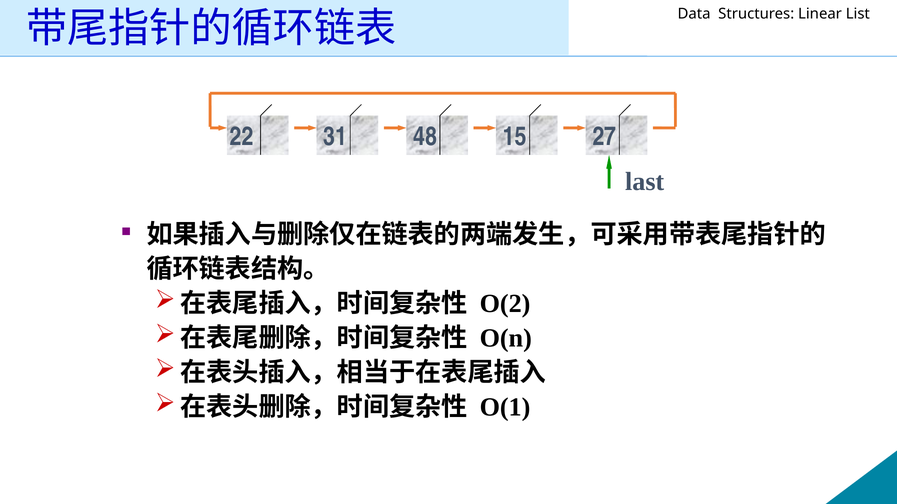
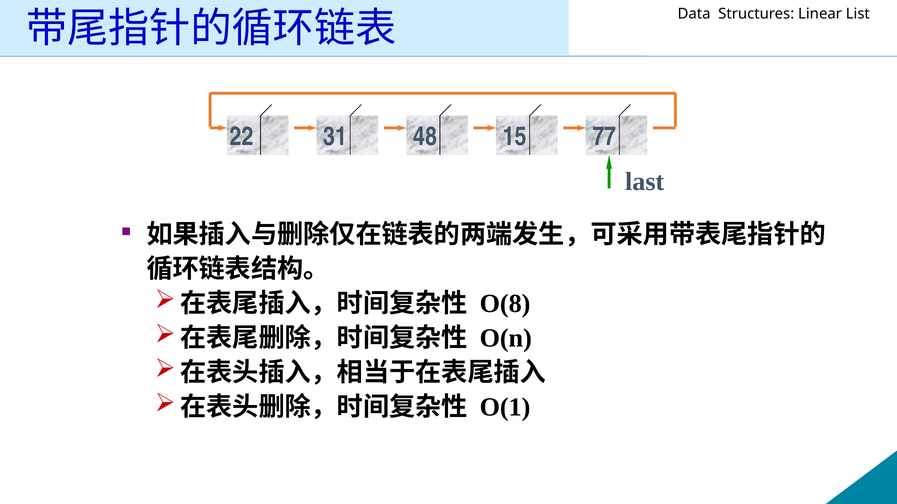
27: 27 -> 77
O(2: O(2 -> O(8
